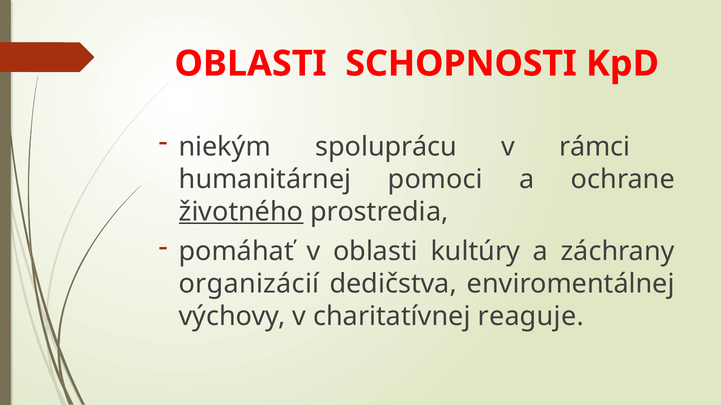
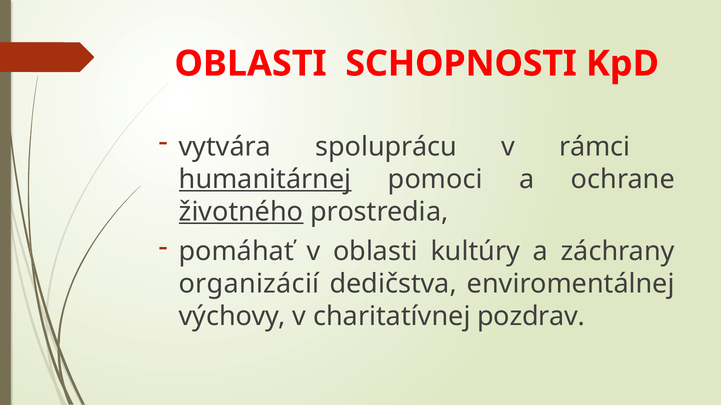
niekým: niekým -> vytvára
humanitárnej underline: none -> present
reaguje: reaguje -> pozdrav
